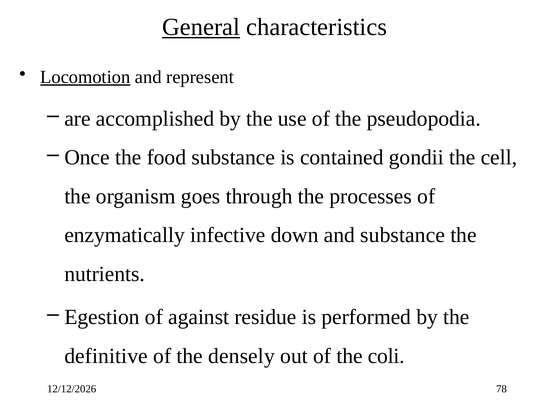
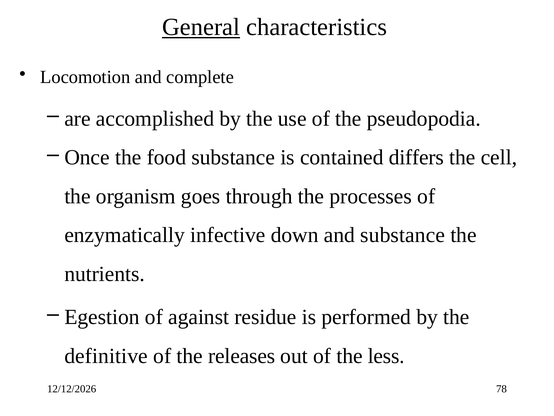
Locomotion underline: present -> none
represent: represent -> complete
gondii: gondii -> differs
densely: densely -> releases
coli: coli -> less
